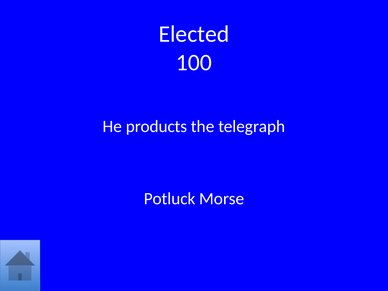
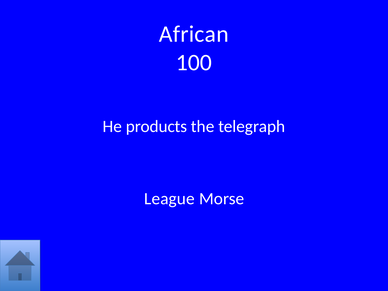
Elected: Elected -> African
Potluck: Potluck -> League
